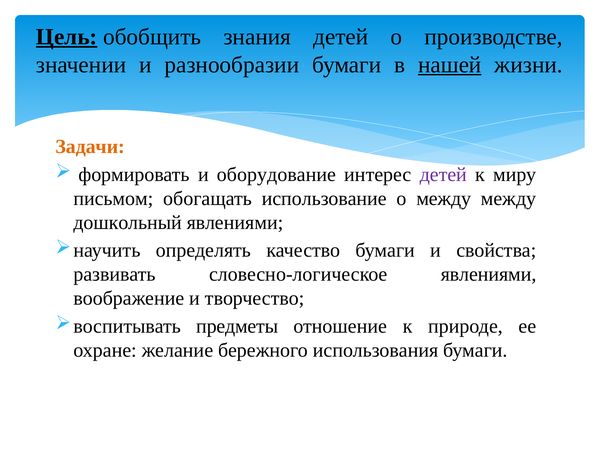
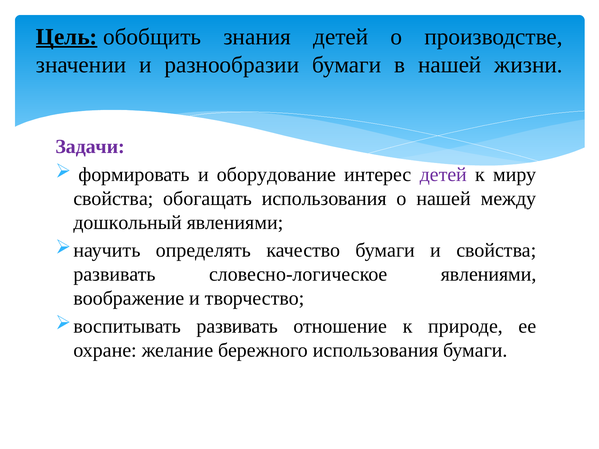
нашей at (450, 65) underline: present -> none
Задачи colour: orange -> purple
письмом at (113, 199): письмом -> свойства
обогащать использование: использование -> использования
о между: между -> нашей
предметы at (237, 326): предметы -> развивать
